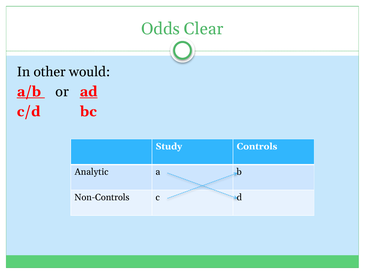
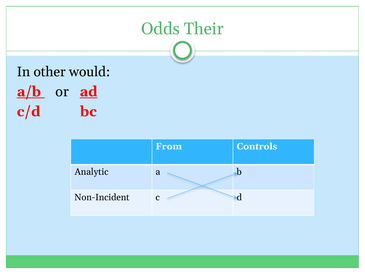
Clear: Clear -> Their
Study: Study -> From
Non-Controls: Non-Controls -> Non-Incident
